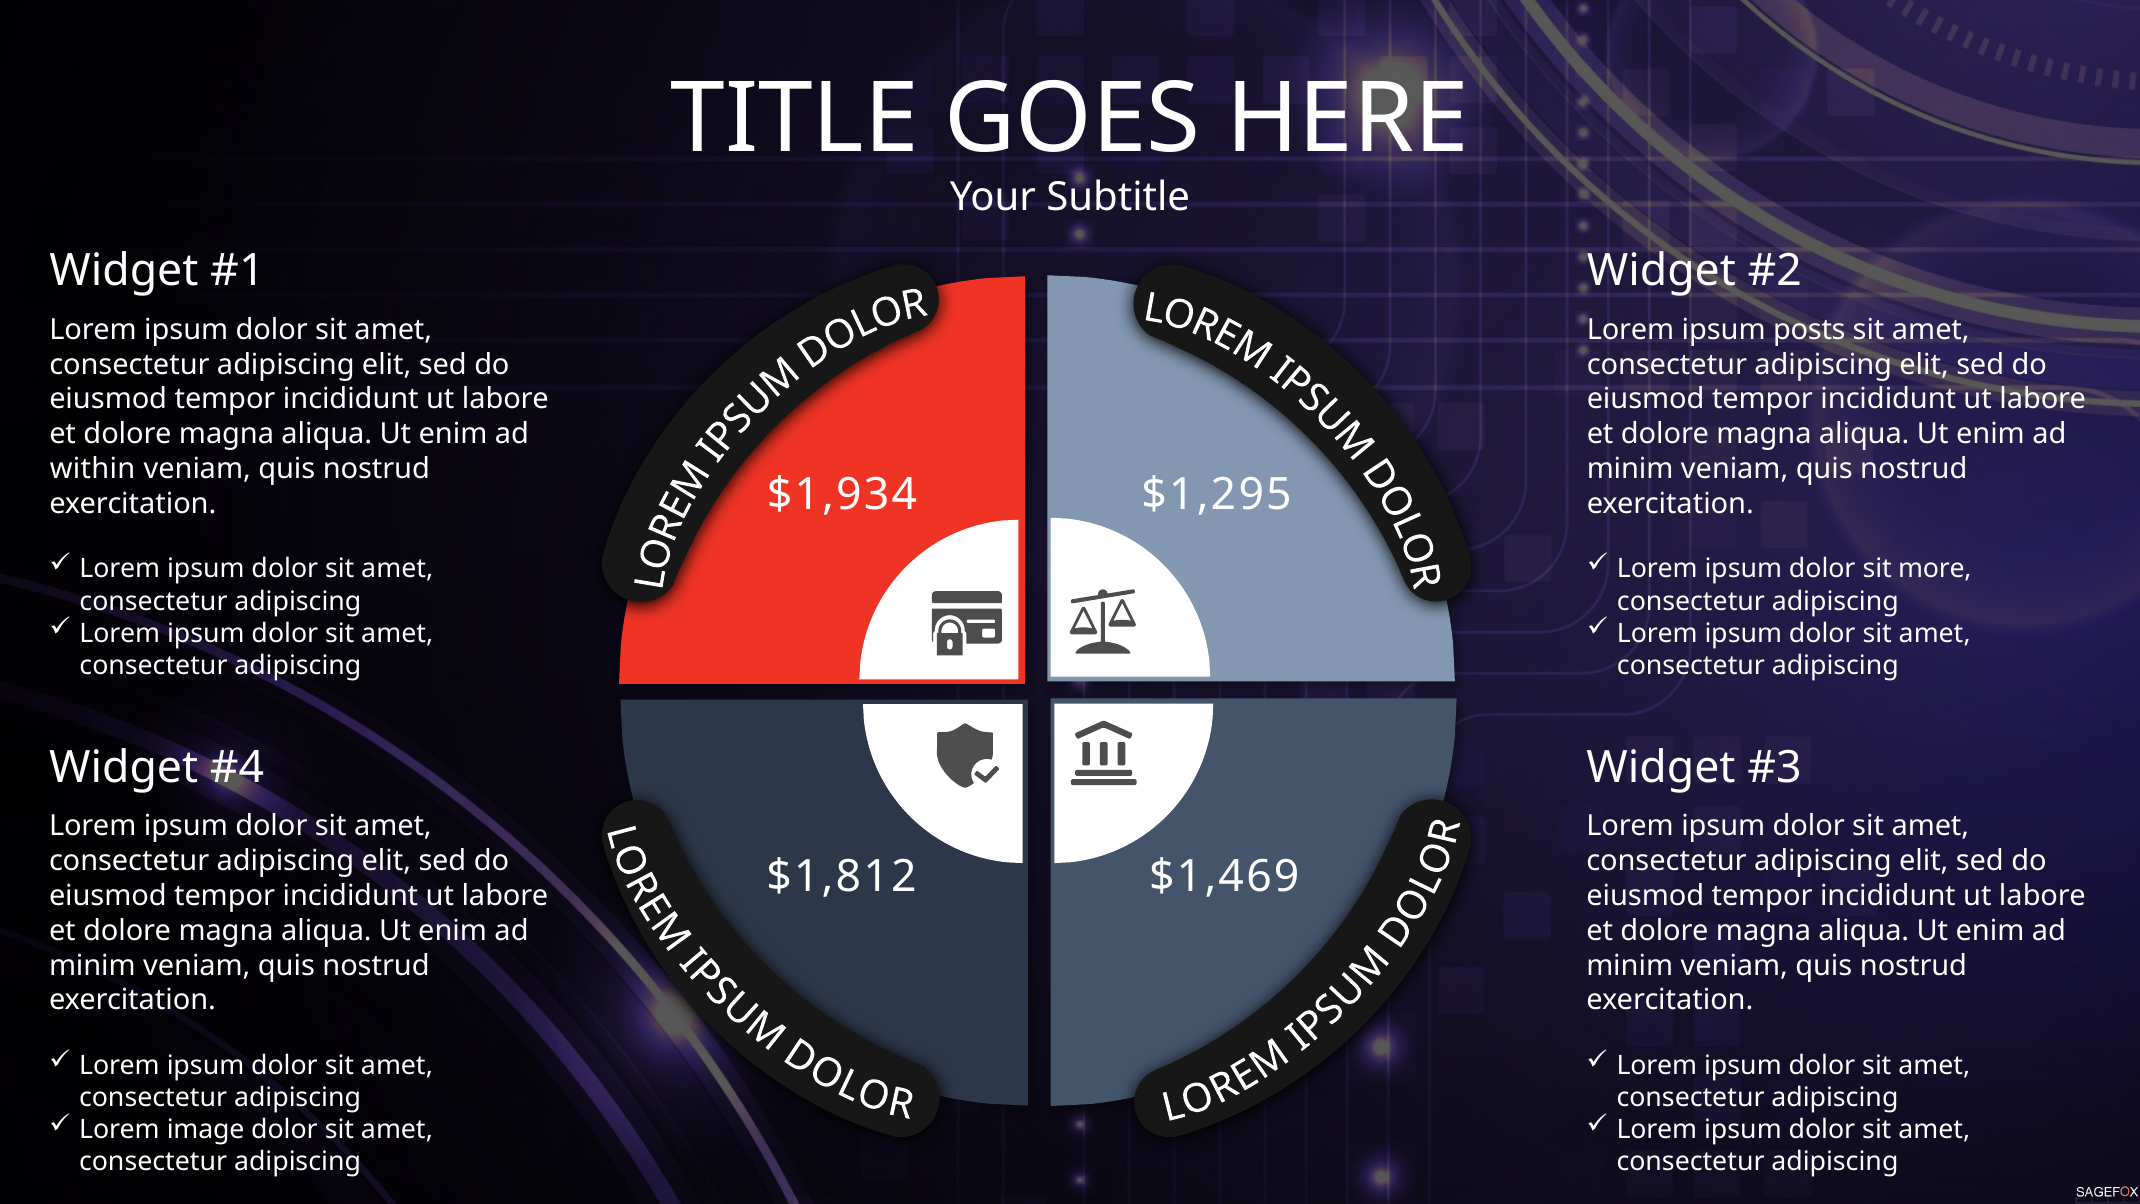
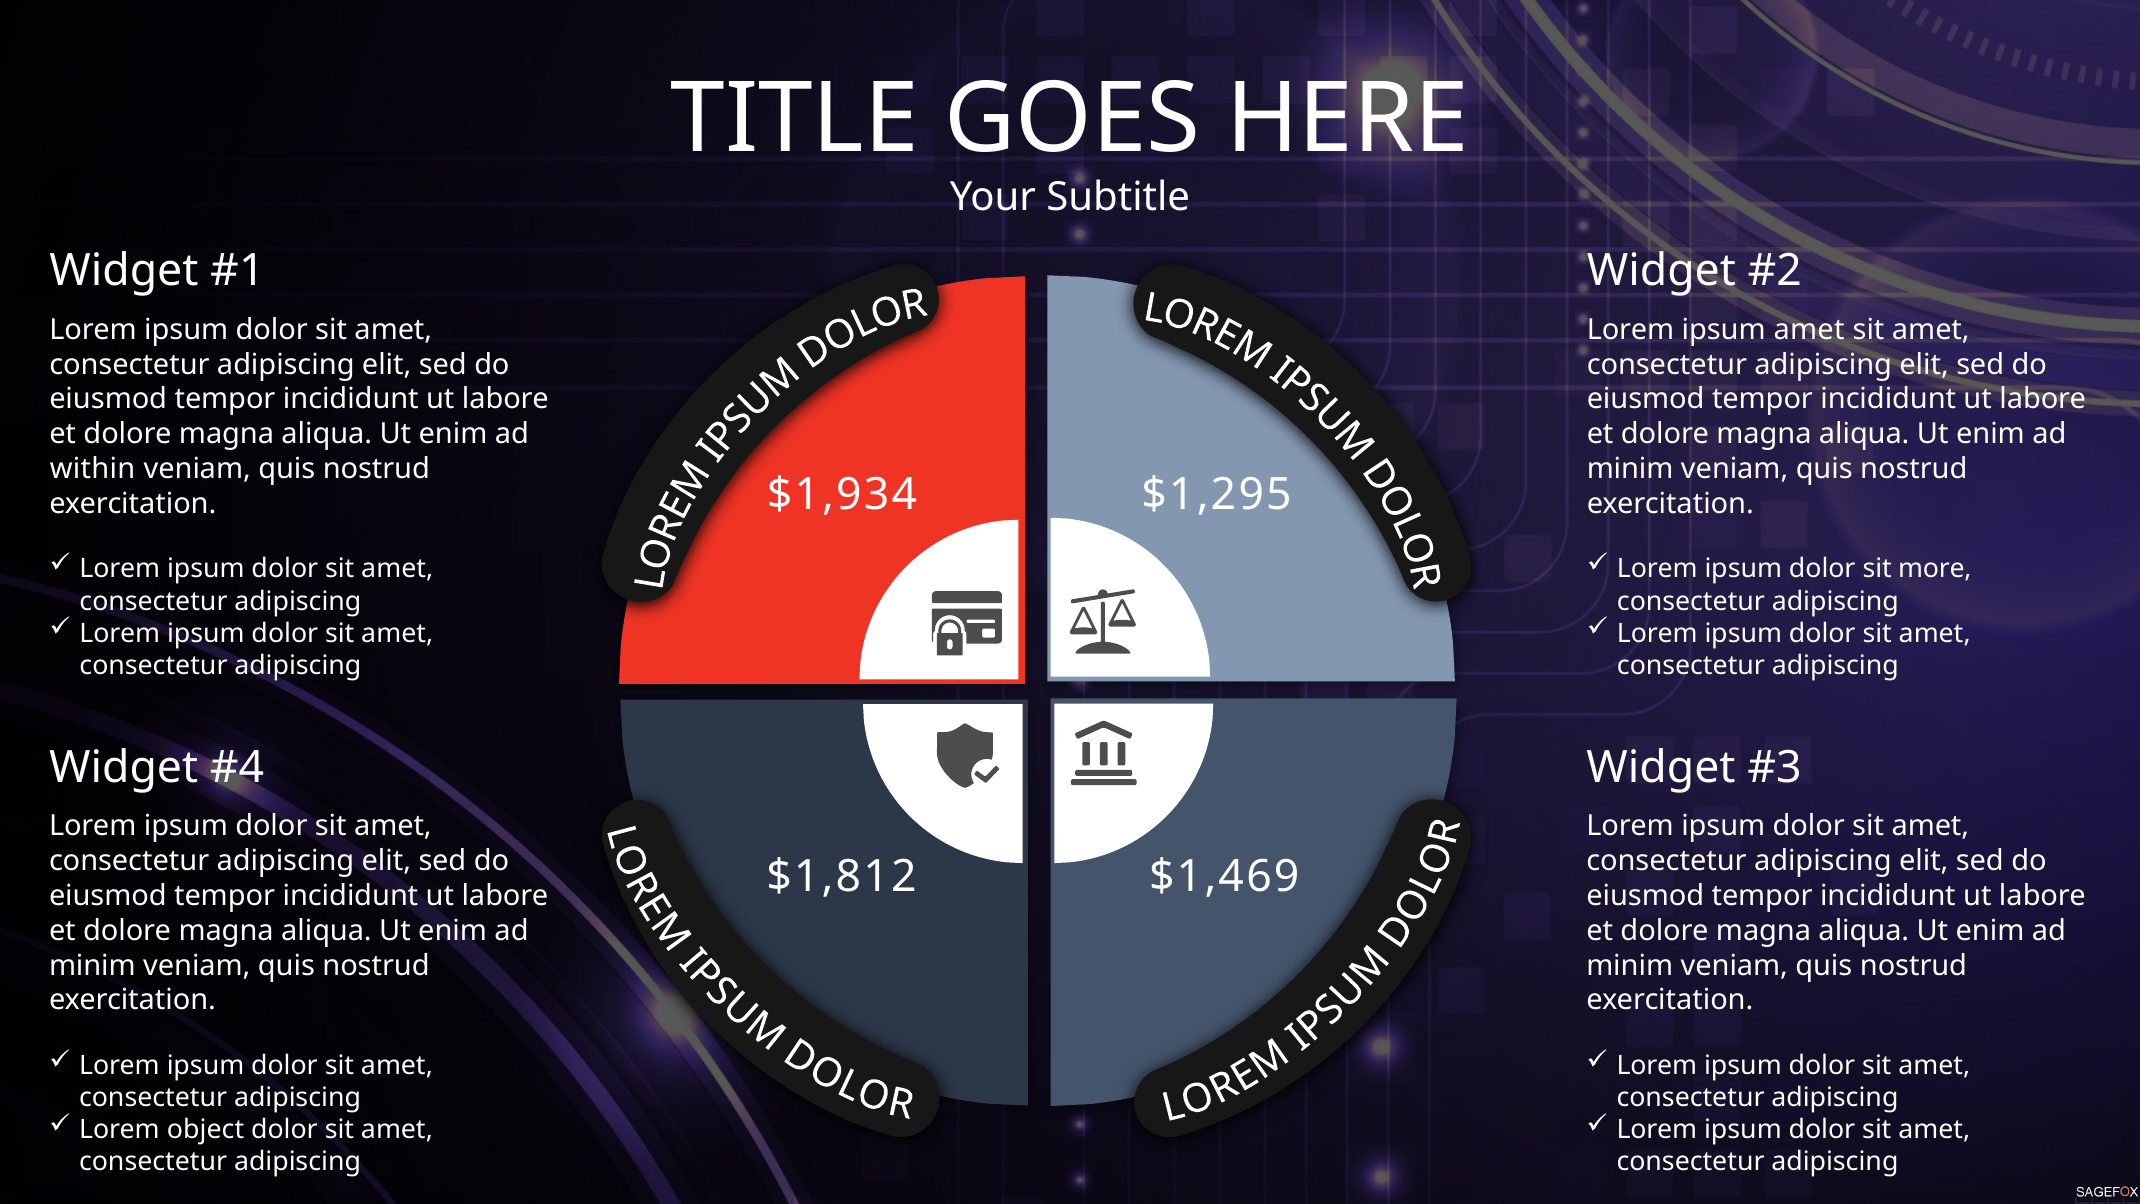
ipsum posts: posts -> amet
image: image -> object
